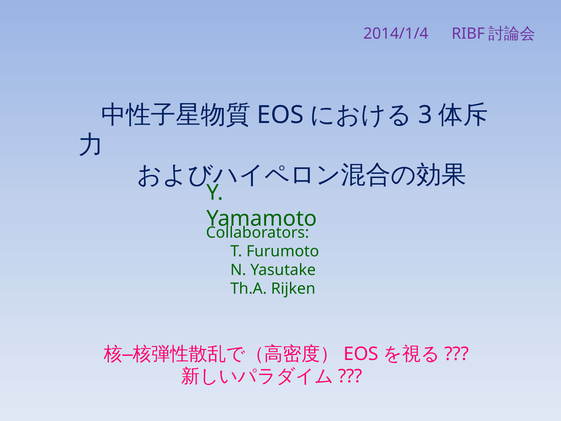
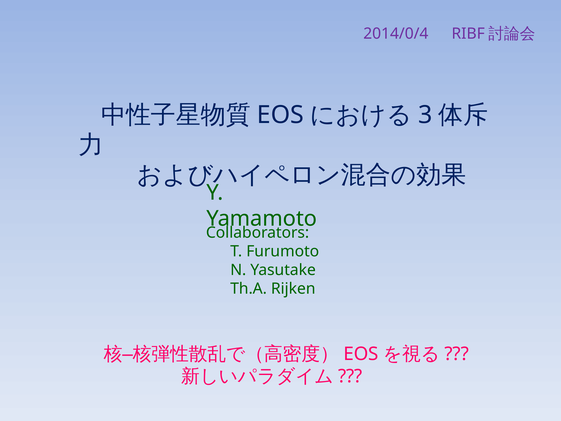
2014/1/4: 2014/1/4 -> 2014/0/4
